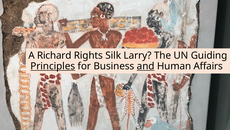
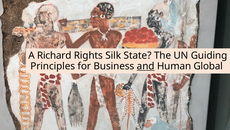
Larry: Larry -> State
Principles underline: present -> none
Affairs: Affairs -> Global
